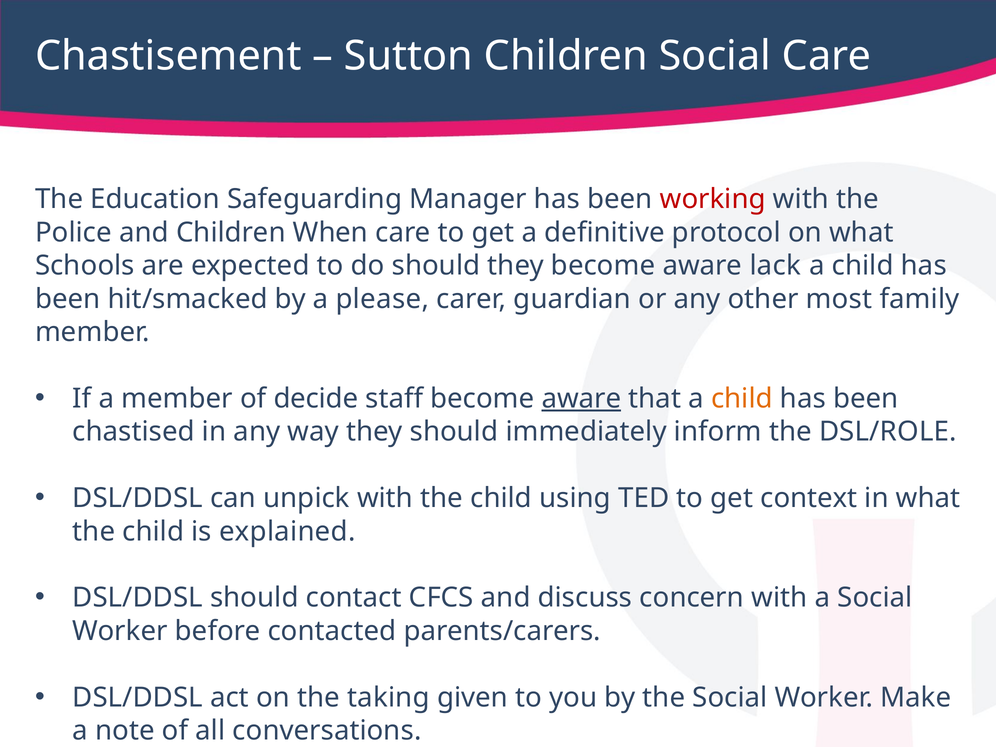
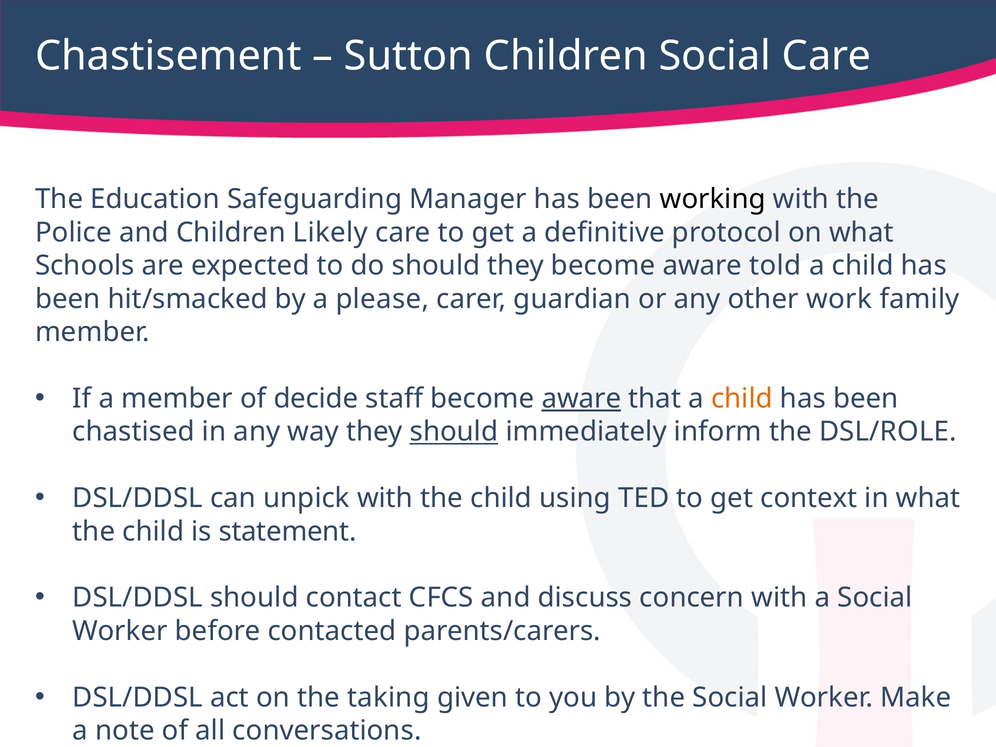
working colour: red -> black
When: When -> Likely
lack: lack -> told
most: most -> work
should at (454, 432) underline: none -> present
explained: explained -> statement
